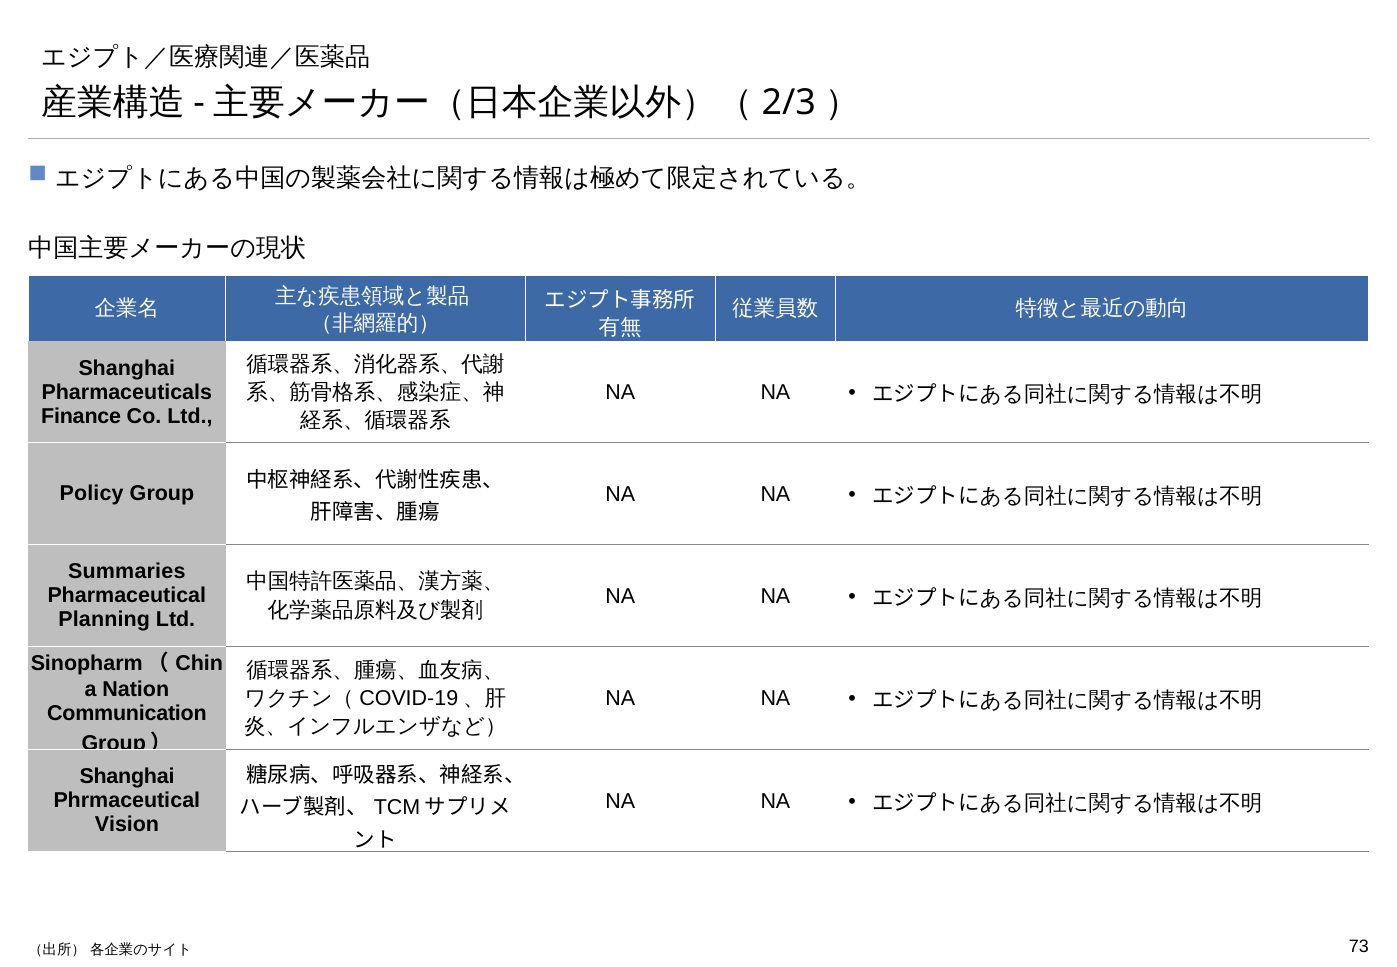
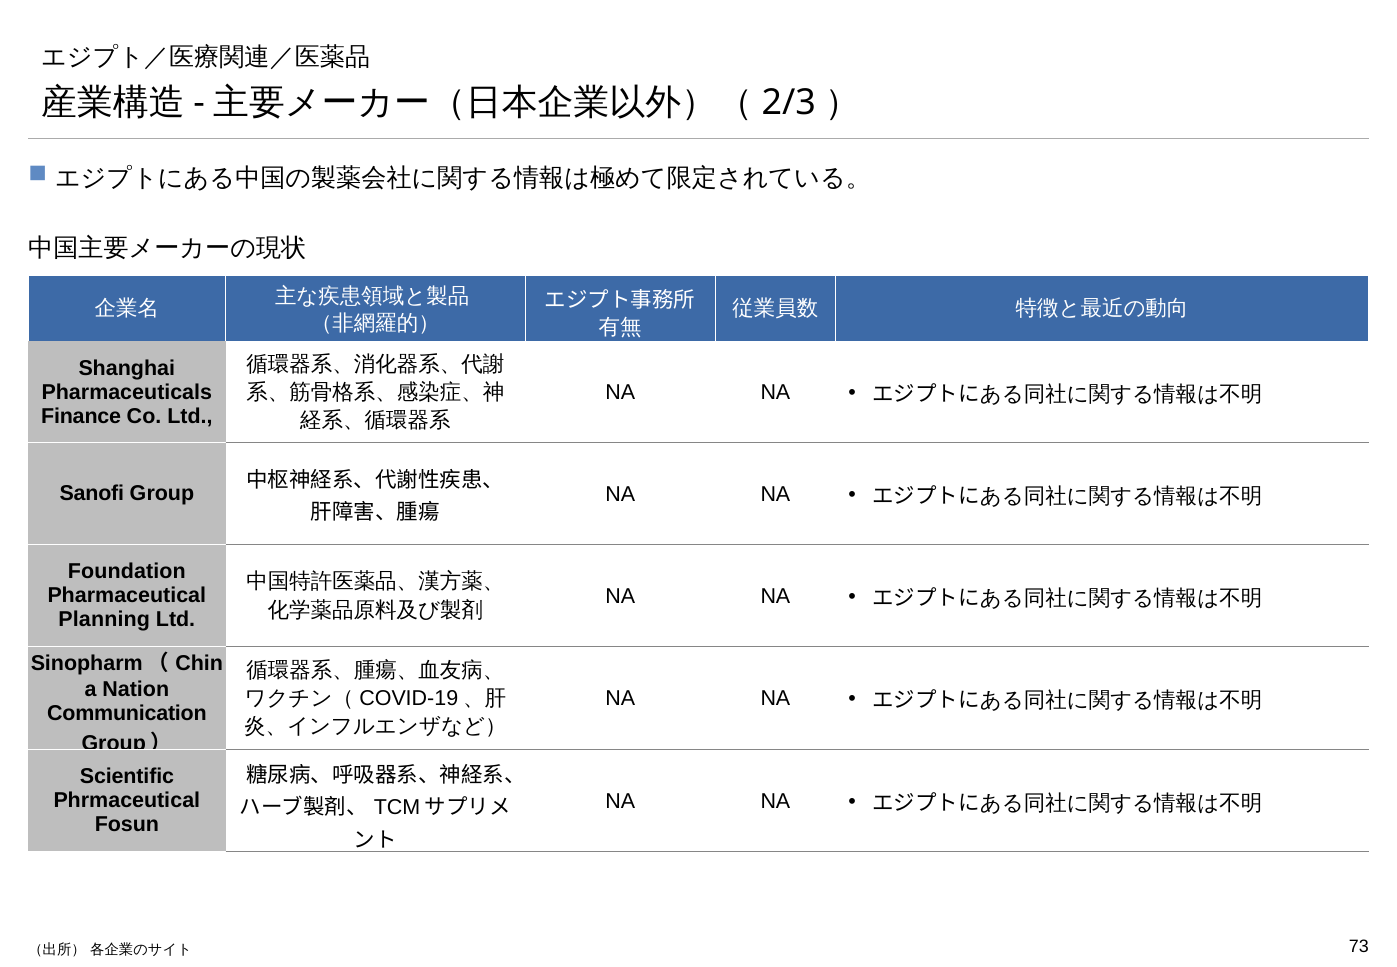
Policy: Policy -> Sanofi
Summaries: Summaries -> Foundation
Shanghai at (127, 777): Shanghai -> Scientific
Vision: Vision -> Fosun
